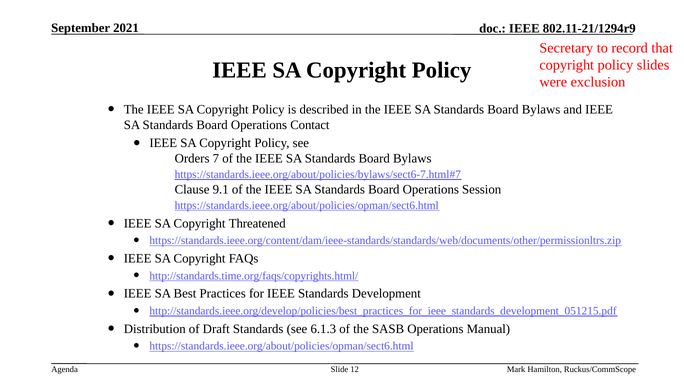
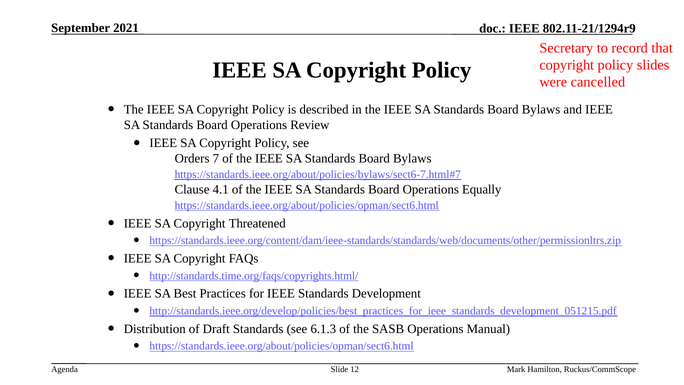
exclusion: exclusion -> cancelled
Contact: Contact -> Review
9.1: 9.1 -> 4.1
Session: Session -> Equally
